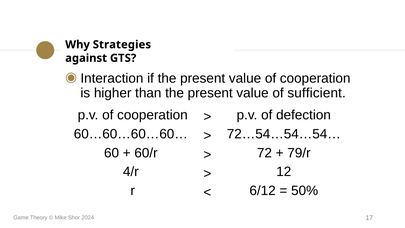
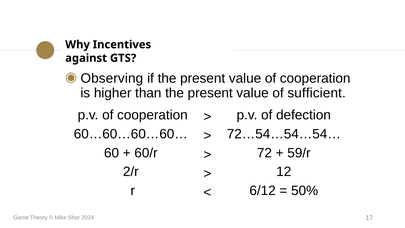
Strategies: Strategies -> Incentives
Interaction: Interaction -> Observing
79/r: 79/r -> 59/r
4/r: 4/r -> 2/r
